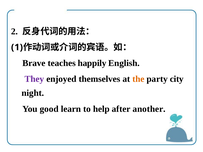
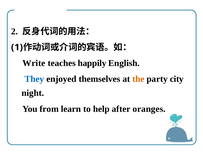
Brave: Brave -> Write
They colour: purple -> blue
good: good -> from
another: another -> oranges
